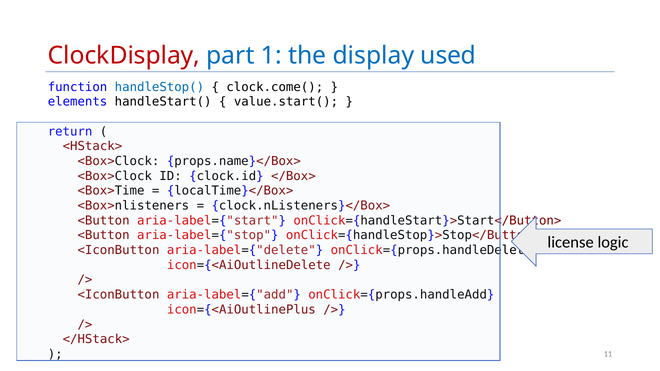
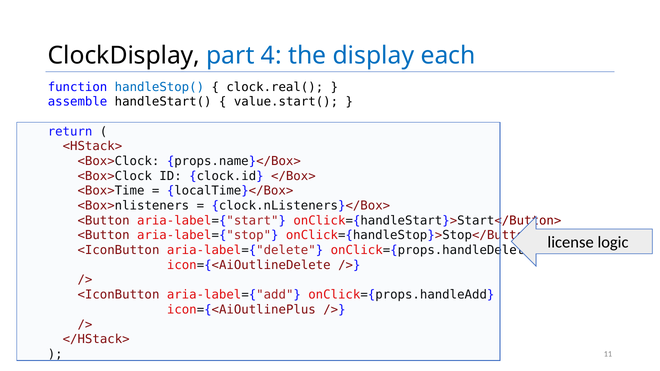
ClockDisplay colour: red -> black
1: 1 -> 4
used: used -> each
clock.come(: clock.come( -> clock.real(
elements: elements -> assemble
